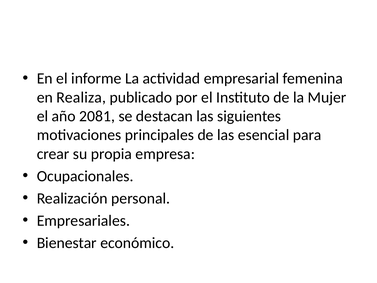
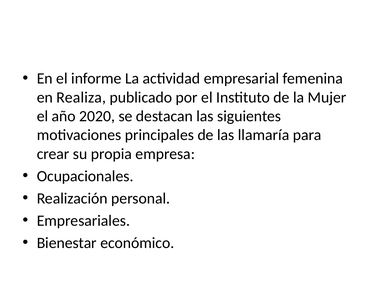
2081: 2081 -> 2020
esencial: esencial -> llamaría
